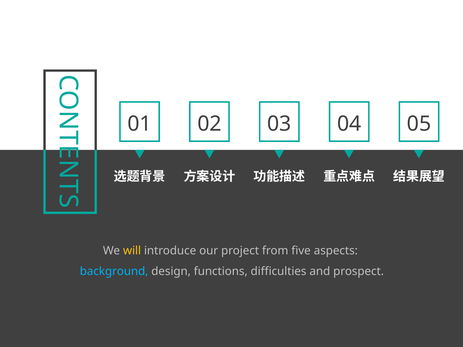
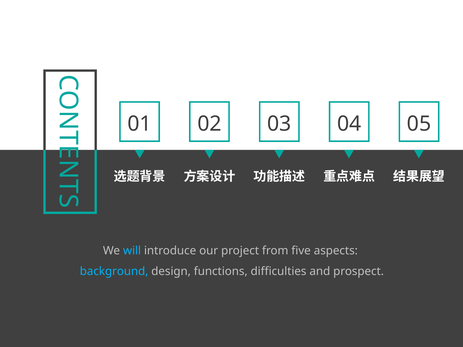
will colour: yellow -> light blue
